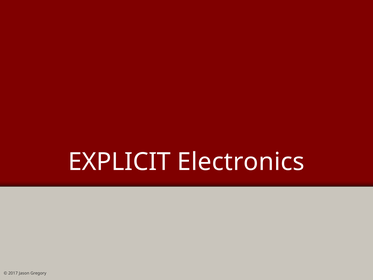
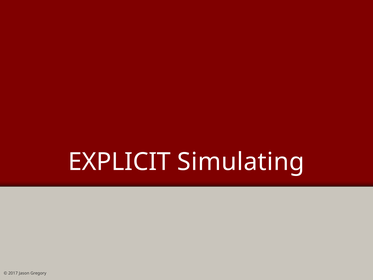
Electronics: Electronics -> Simulating
